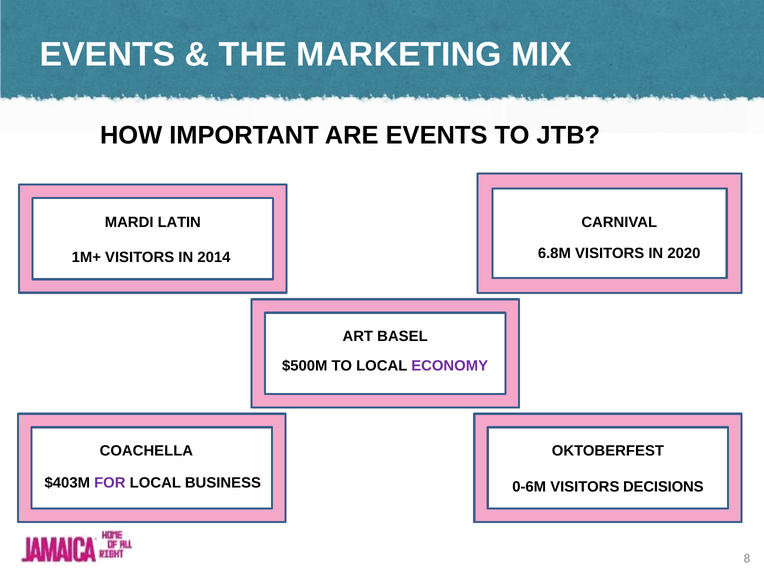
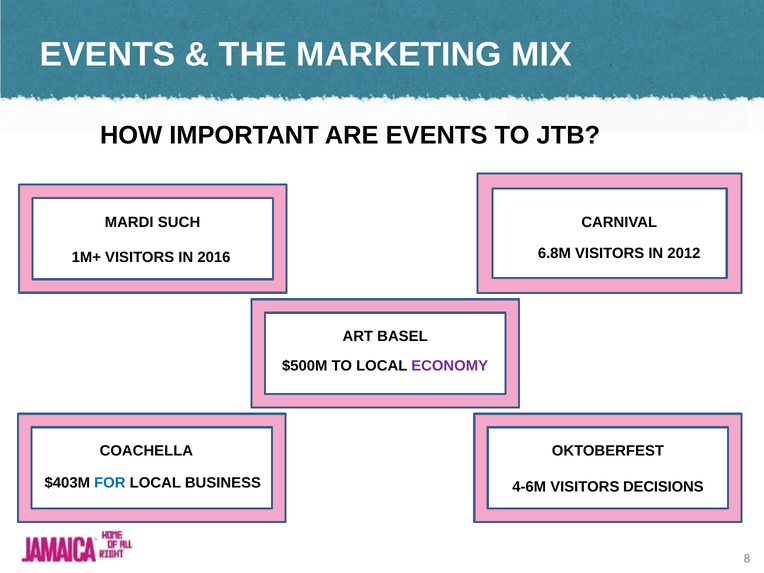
LATIN: LATIN -> SUCH
2014: 2014 -> 2016
2020: 2020 -> 2012
FOR colour: purple -> blue
0-6M: 0-6M -> 4-6M
